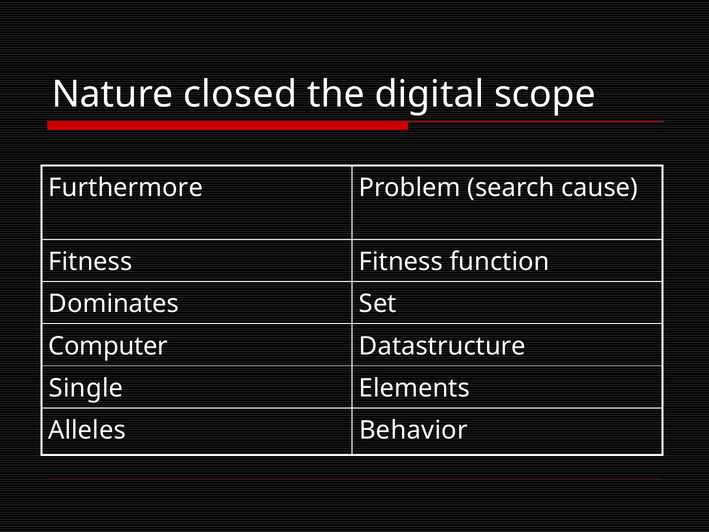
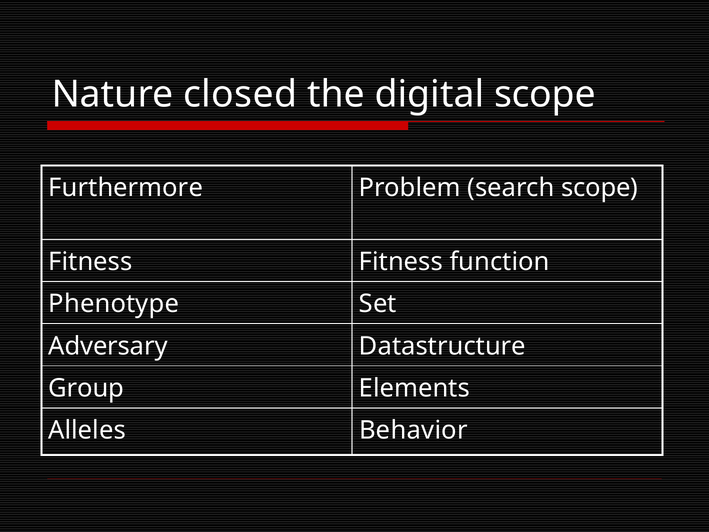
search cause: cause -> scope
Dominates: Dominates -> Phenotype
Computer: Computer -> Adversary
Single: Single -> Group
